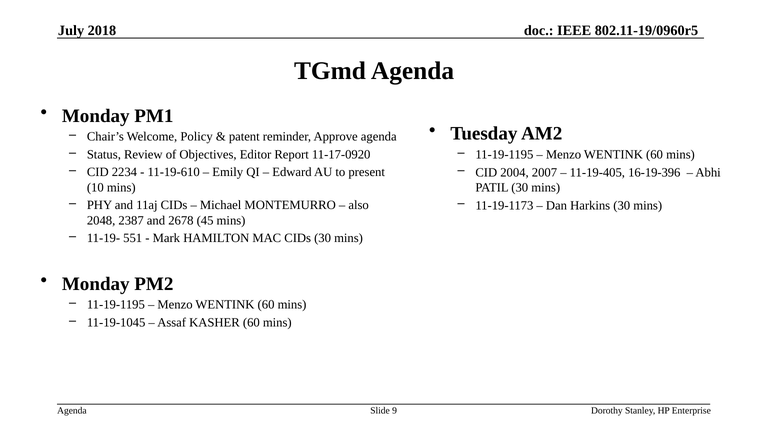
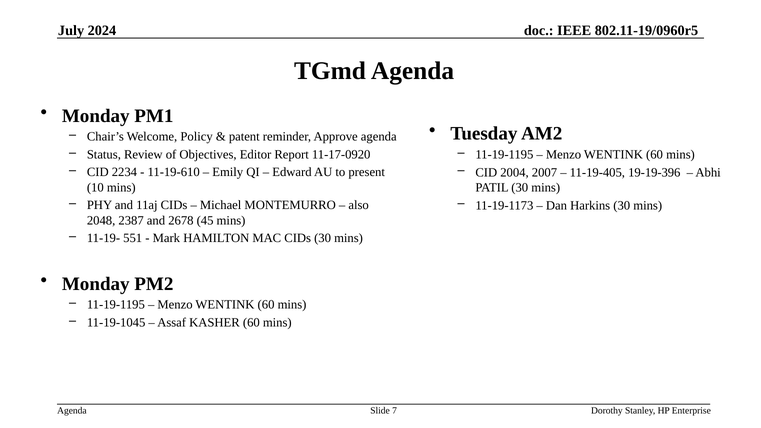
2018: 2018 -> 2024
16-19-396: 16-19-396 -> 19-19-396
9: 9 -> 7
